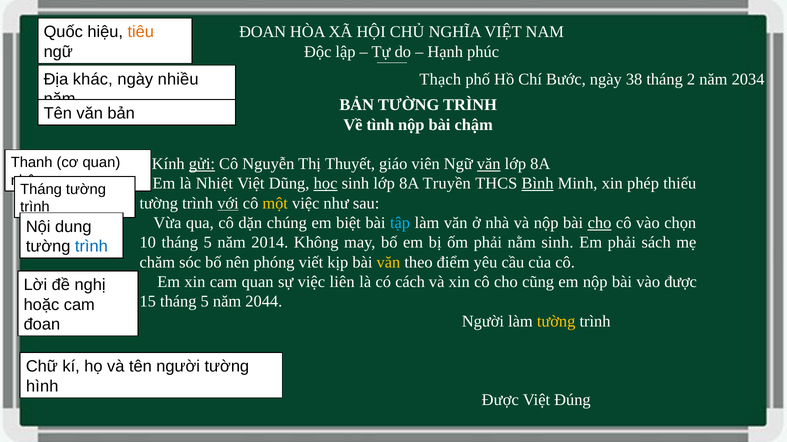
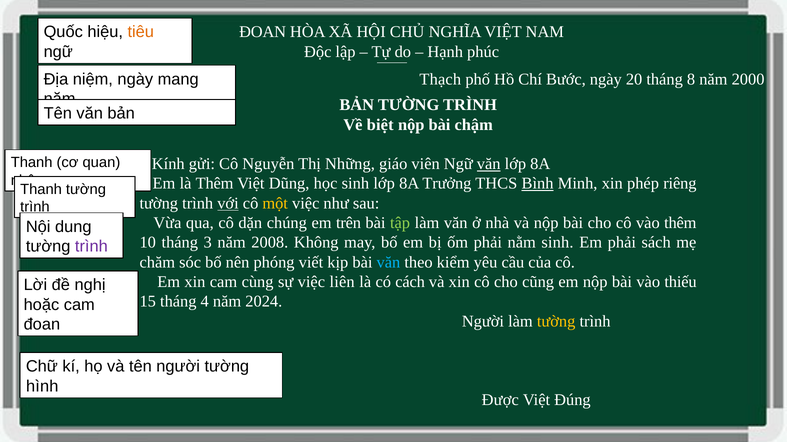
khác: khác -> niệm
nhiều: nhiều -> mang
38: 38 -> 20
2: 2 -> 8
2034: 2034 -> 2000
tình: tình -> biệt
gửi underline: present -> none
Thuyết: Thuyết -> Những
là Nhiệt: Nhiệt -> Thêm
học underline: present -> none
Truyền: Truyền -> Trưởng
thiếu: thiếu -> riêng
Tháng at (41, 189): Tháng -> Thanh
biệt: biệt -> trên
tập colour: light blue -> light green
cho at (600, 223) underline: present -> none
vào chọn: chọn -> thêm
10 tháng 5: 5 -> 3
2014: 2014 -> 2008
trình at (91, 247) colour: blue -> purple
văn at (388, 263) colour: yellow -> light blue
điểm: điểm -> kiểm
cam quan: quan -> cùng
vào được: được -> thiếu
15 tháng 5: 5 -> 4
2044: 2044 -> 2024
